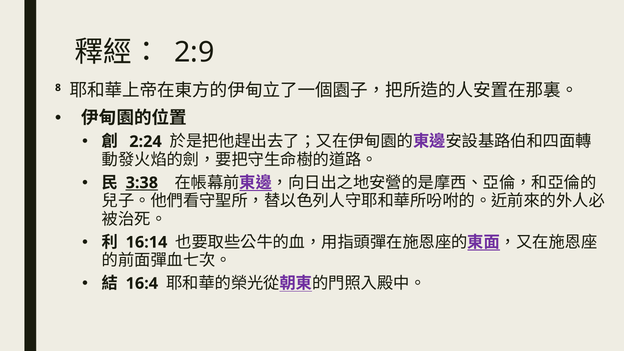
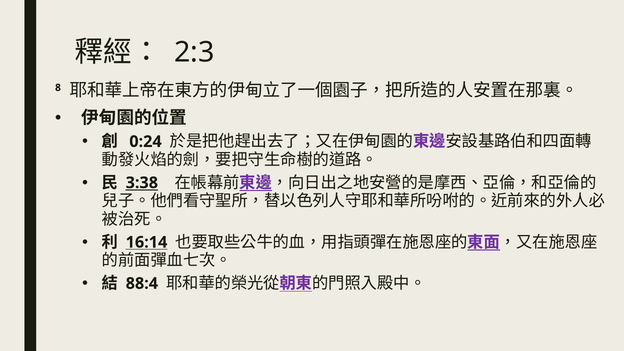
2:9: 2:9 -> 2:3
2:24: 2:24 -> 0:24
16:14 underline: none -> present
16:4: 16:4 -> 88:4
